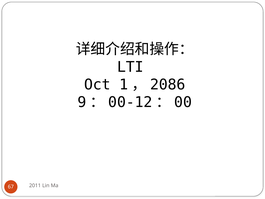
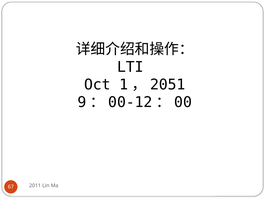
2086: 2086 -> 2051
